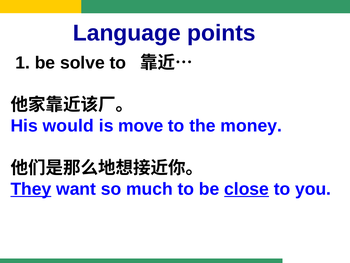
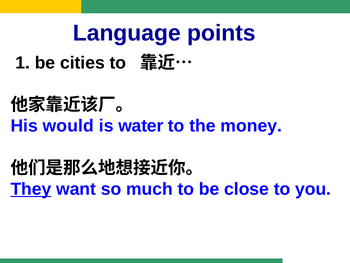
solve: solve -> cities
move: move -> water
close underline: present -> none
